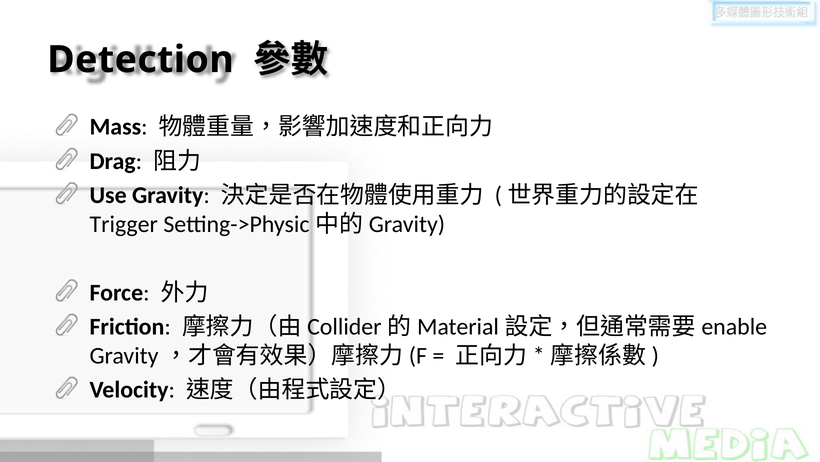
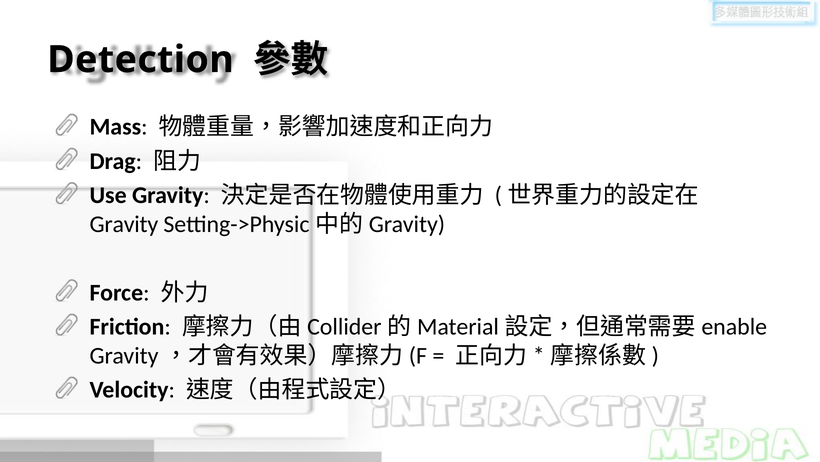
Trigger at (124, 224): Trigger -> Gravity
